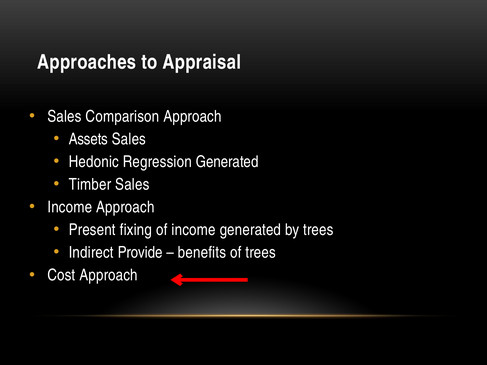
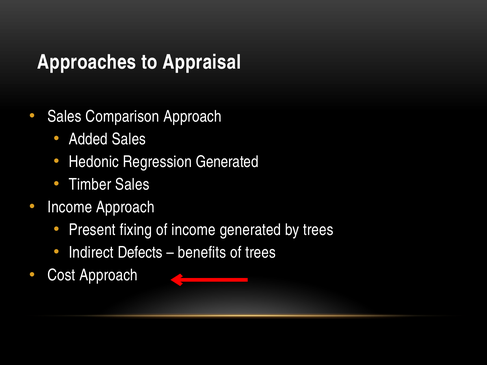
Assets: Assets -> Added
Provide: Provide -> Defects
